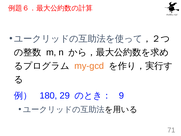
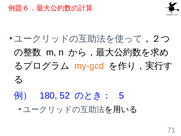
29: 29 -> 52
9: 9 -> 5
